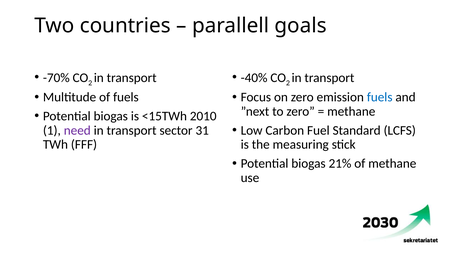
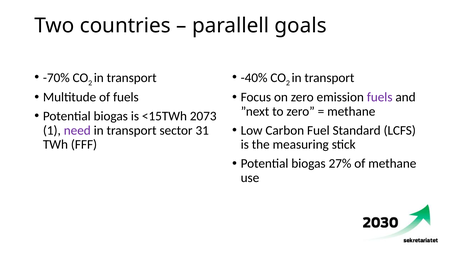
fuels at (380, 97) colour: blue -> purple
2010: 2010 -> 2073
21%: 21% -> 27%
